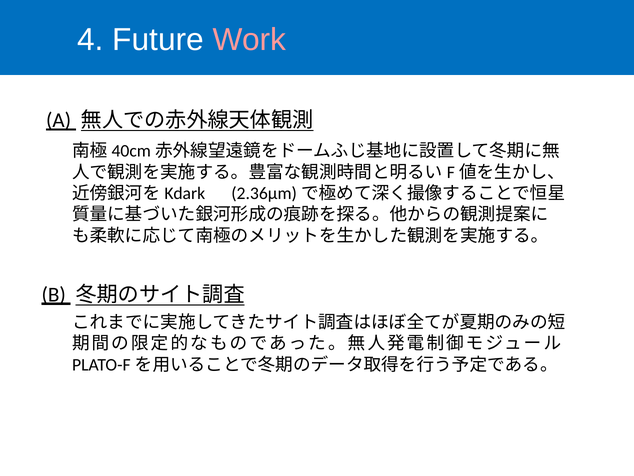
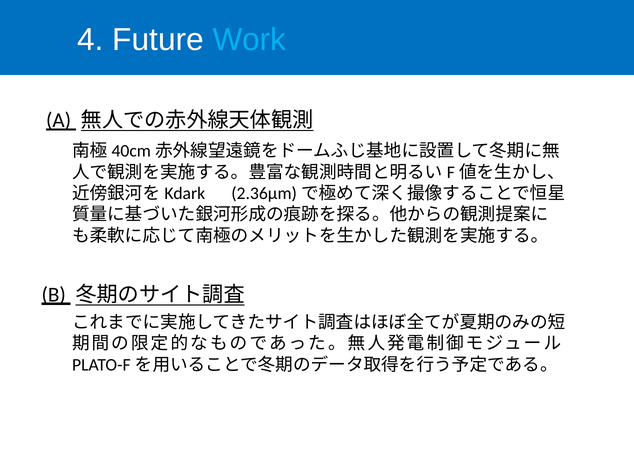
Work colour: pink -> light blue
